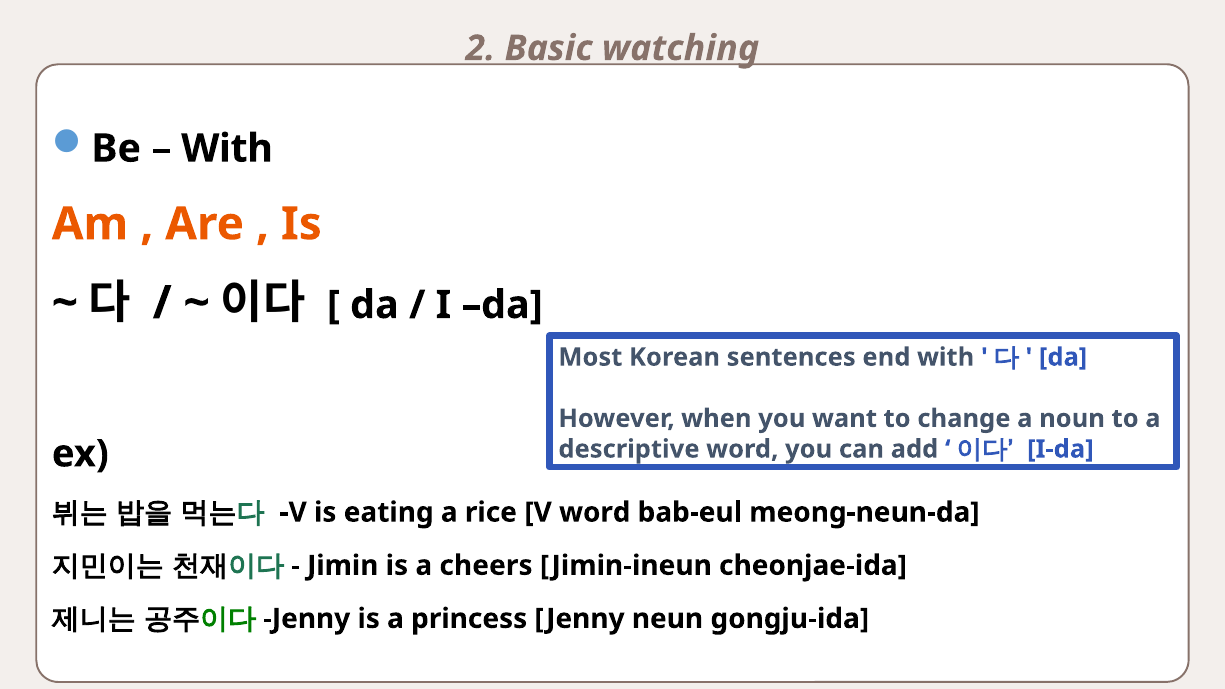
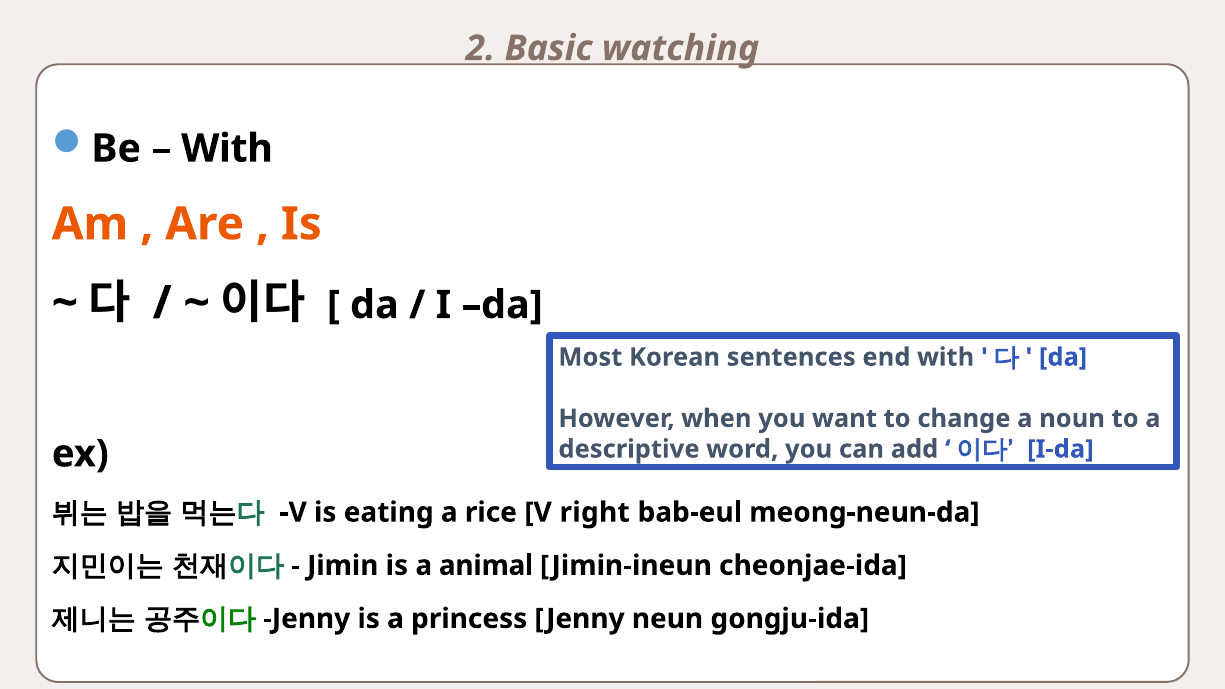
V word: word -> right
cheers: cheers -> animal
